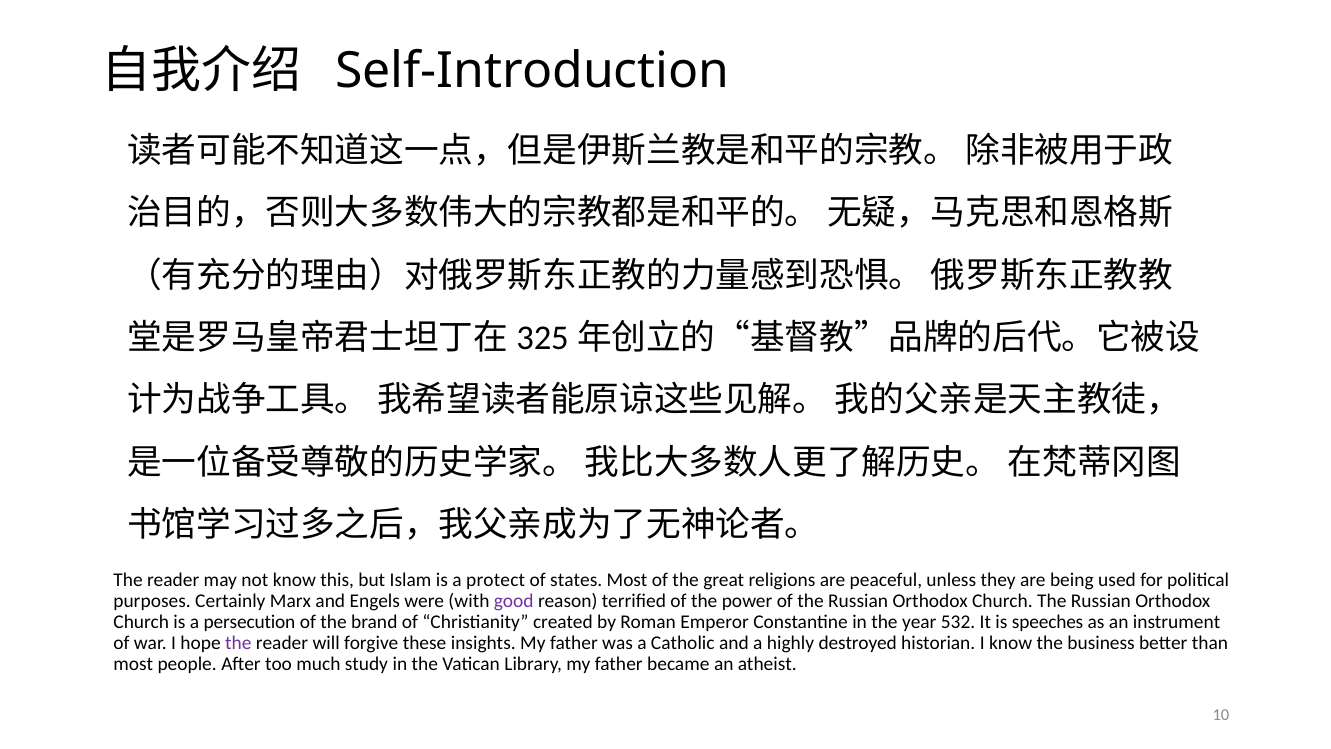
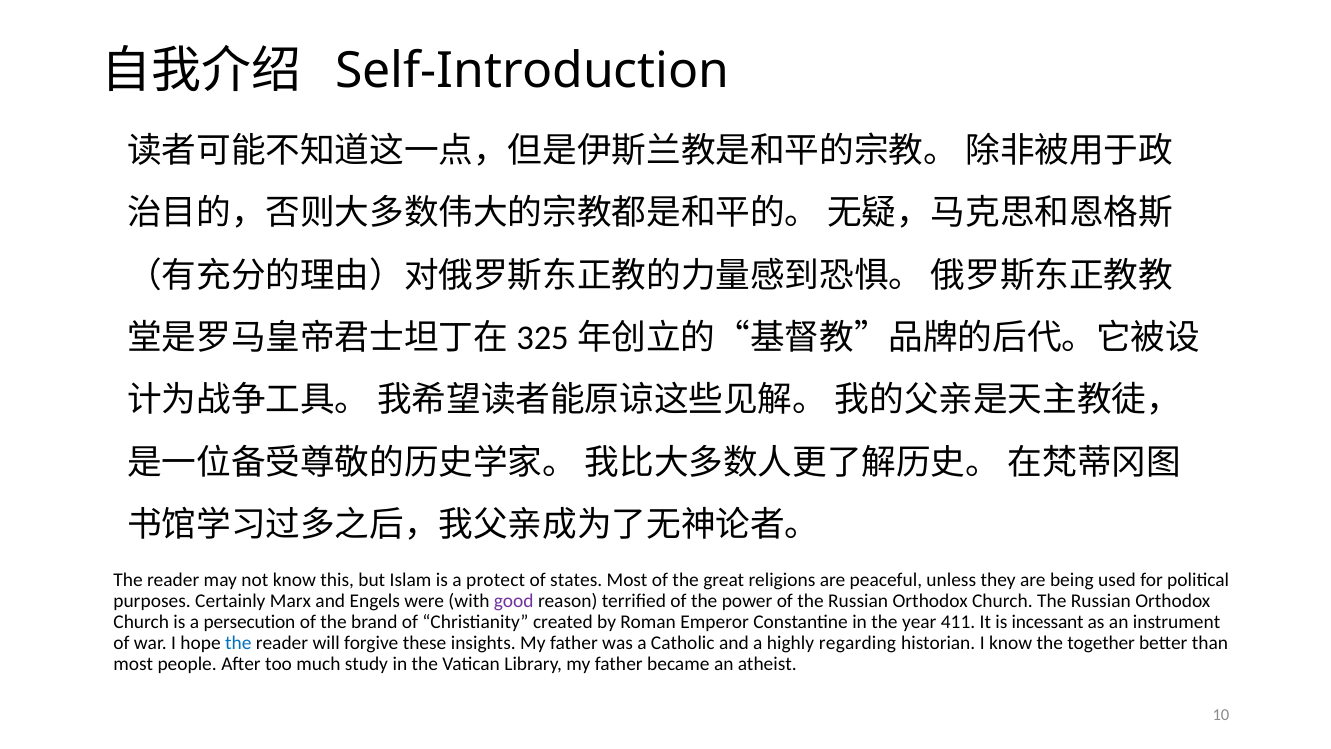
532: 532 -> 411
speeches: speeches -> incessant
the at (238, 642) colour: purple -> blue
destroyed: destroyed -> regarding
business: business -> together
